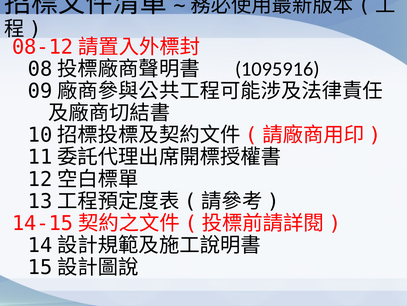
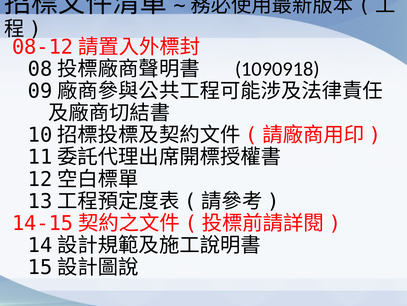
1095916: 1095916 -> 1090918
